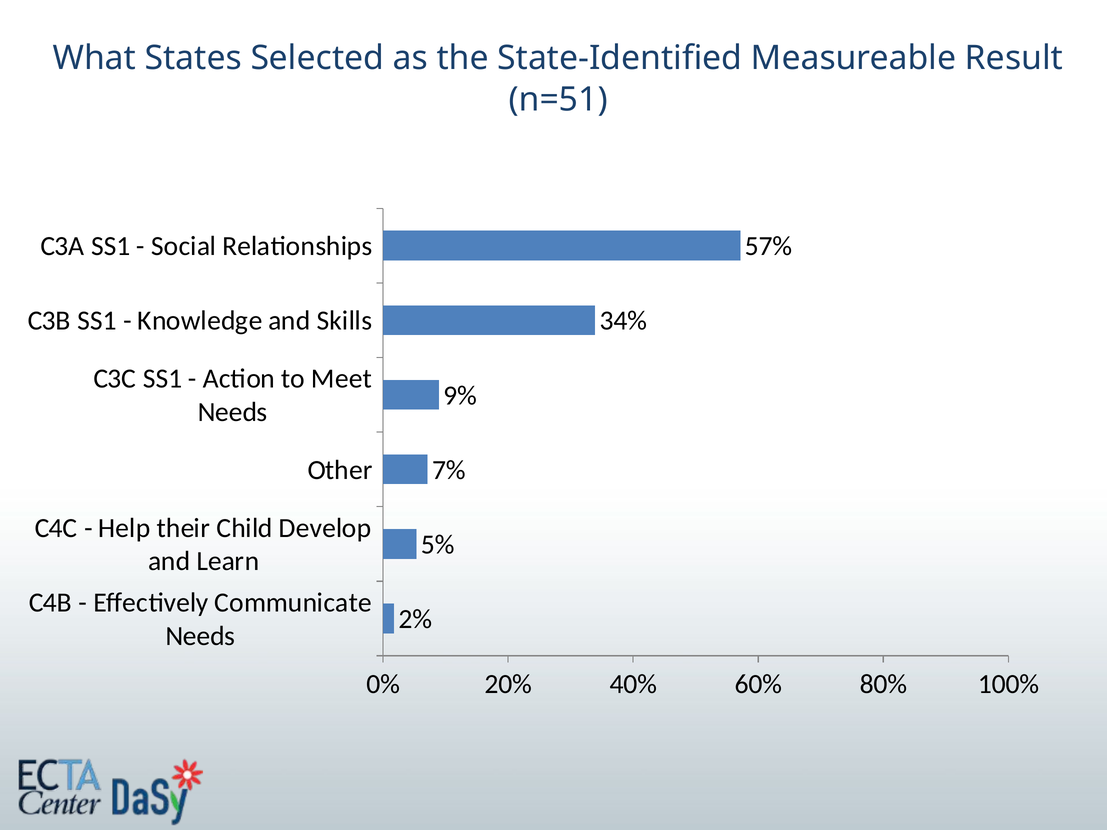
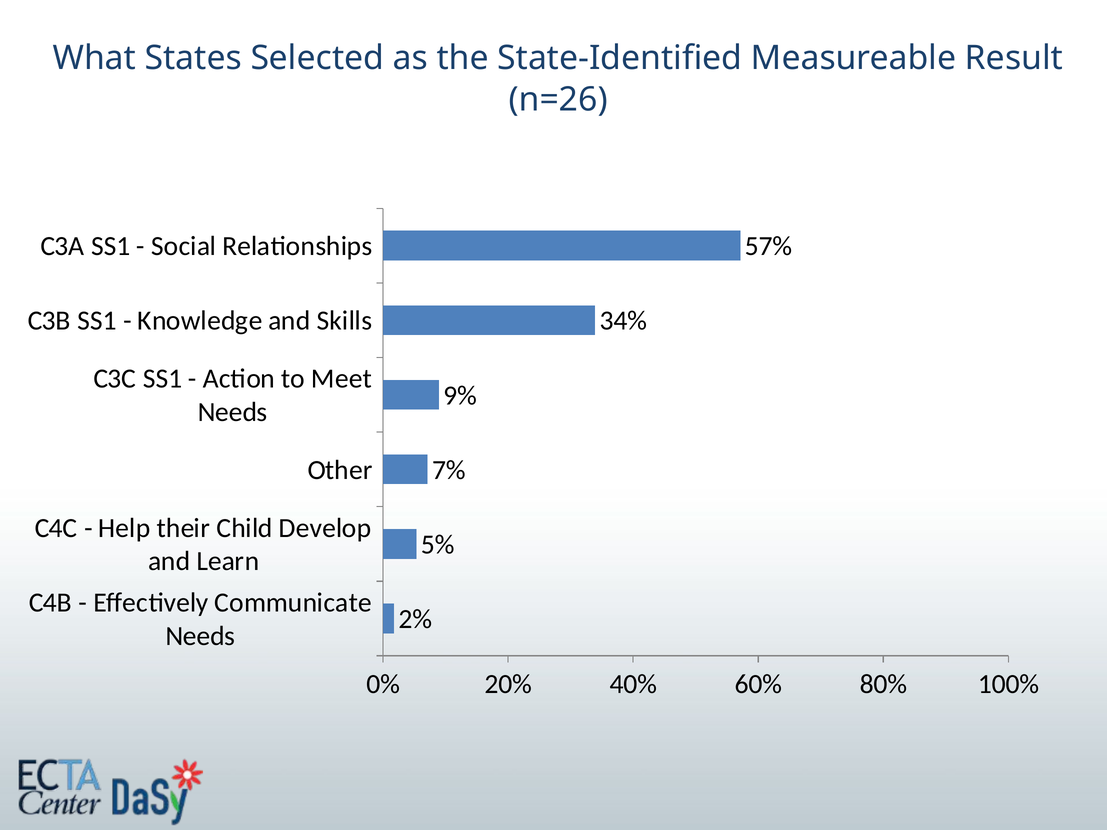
n=51: n=51 -> n=26
